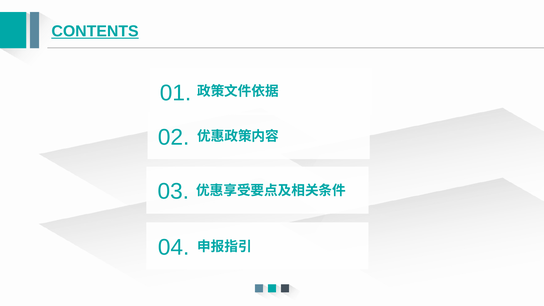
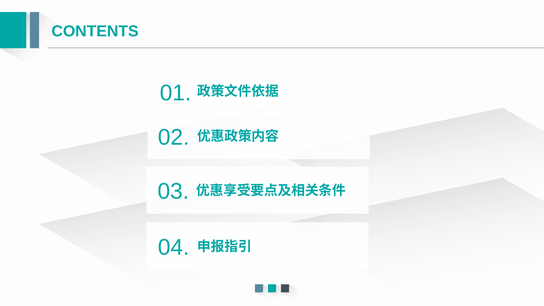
CONTENTS underline: present -> none
